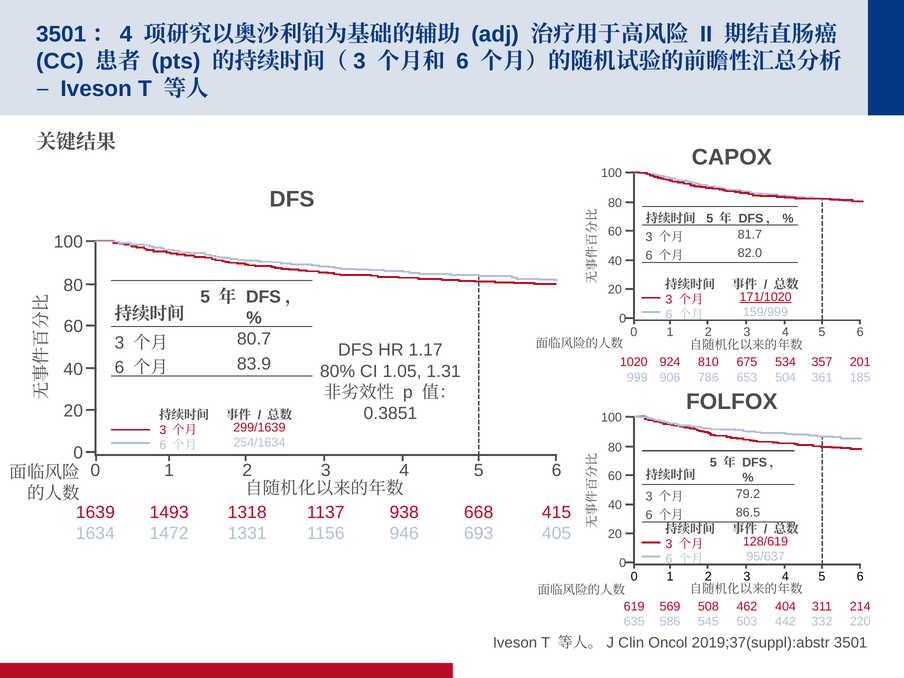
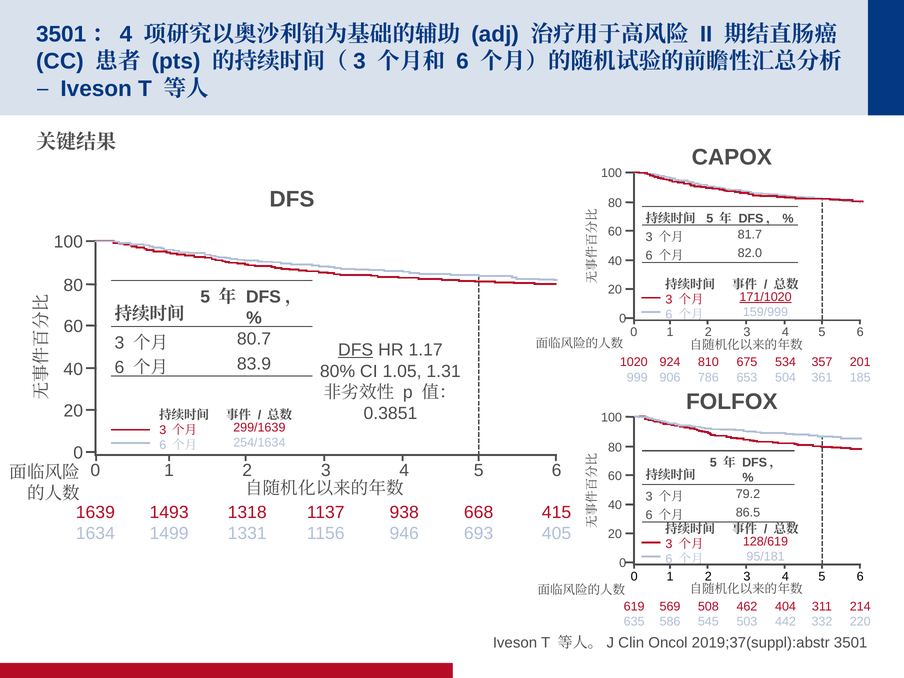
DFS at (356, 350) underline: none -> present
1472: 1472 -> 1499
95/637: 95/637 -> 95/181
